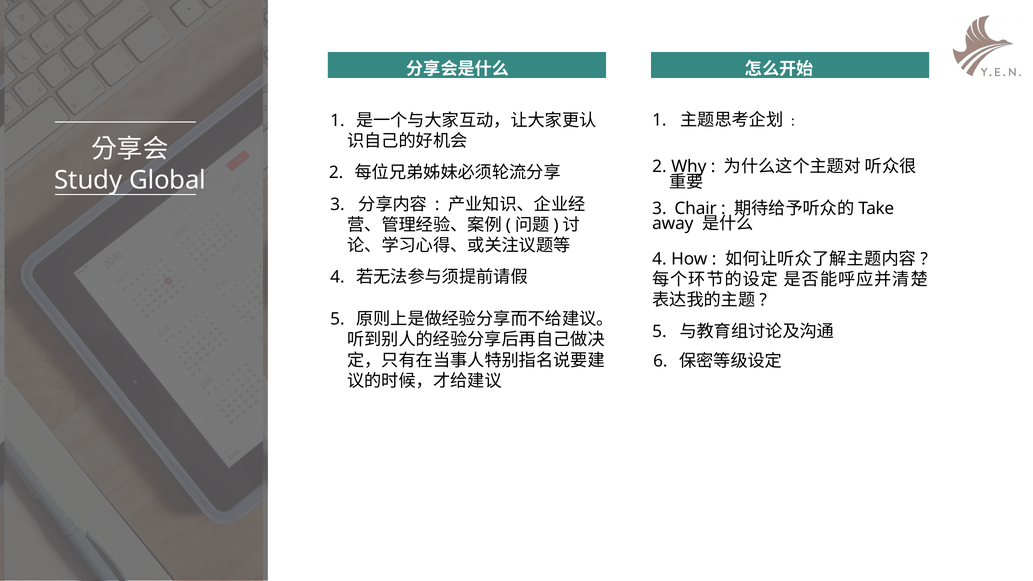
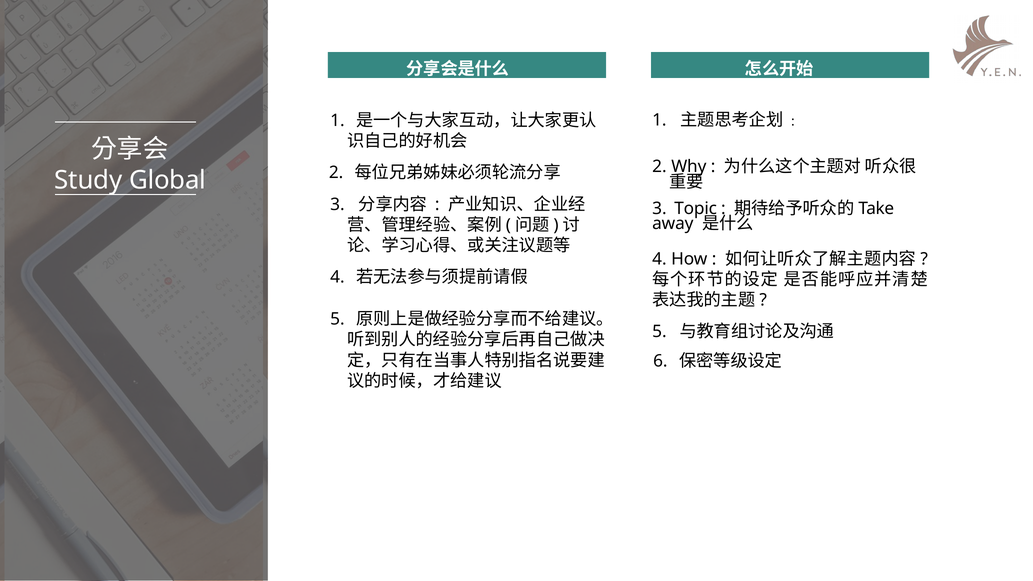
Chair: Chair -> Topic
